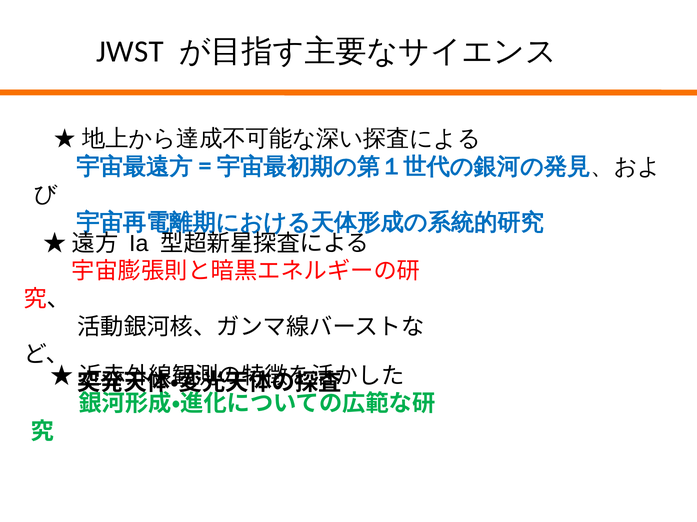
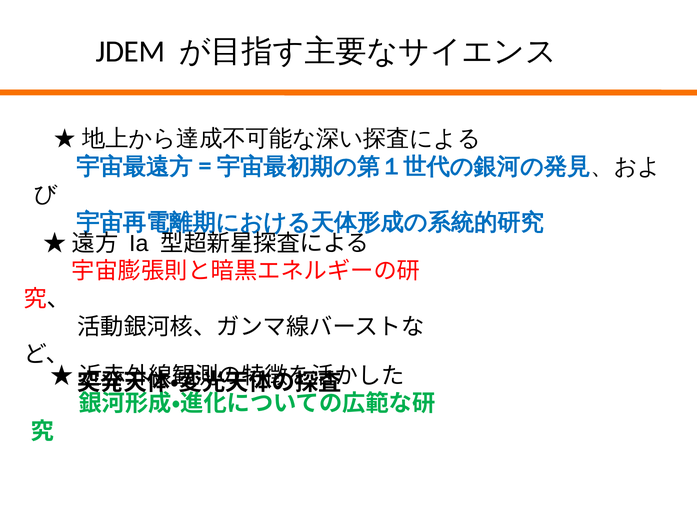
JWST: JWST -> JDEM
